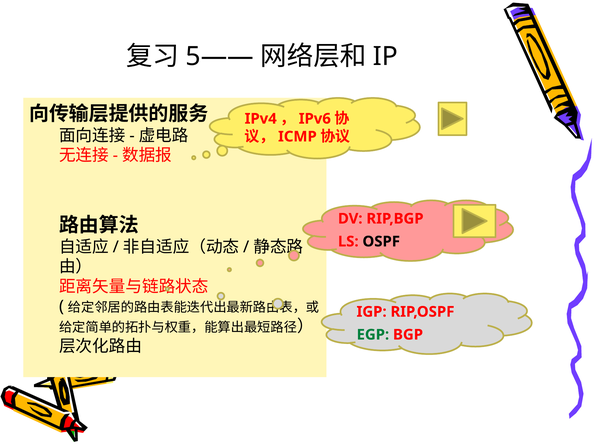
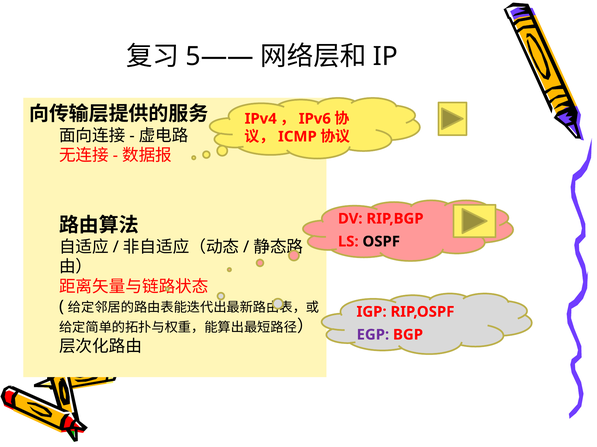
EGP colour: green -> purple
